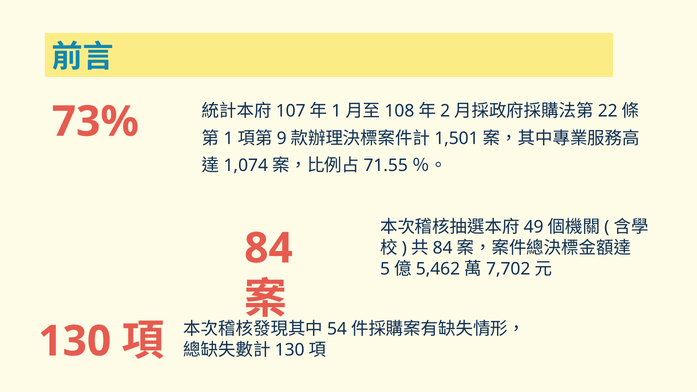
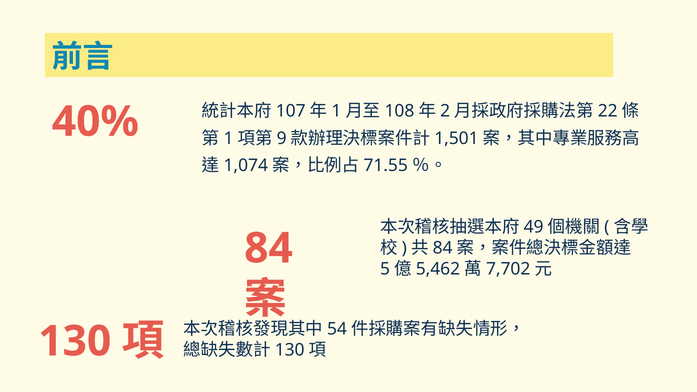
73%: 73% -> 40%
